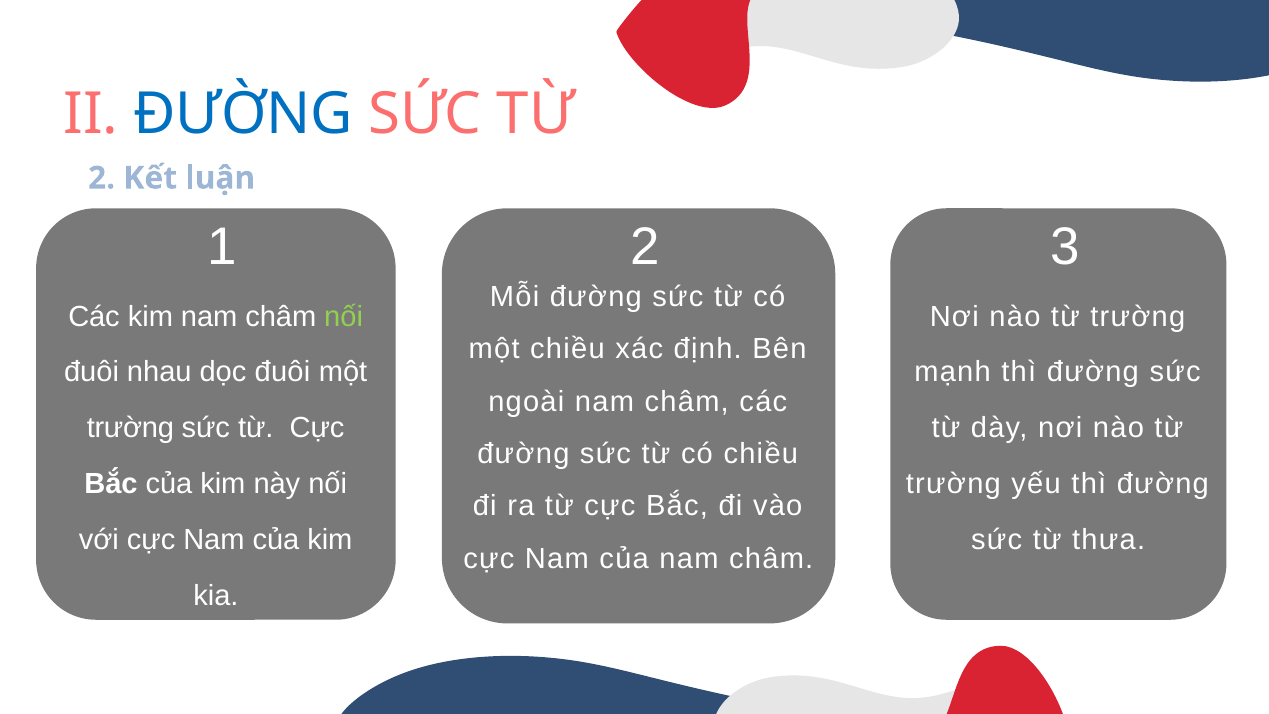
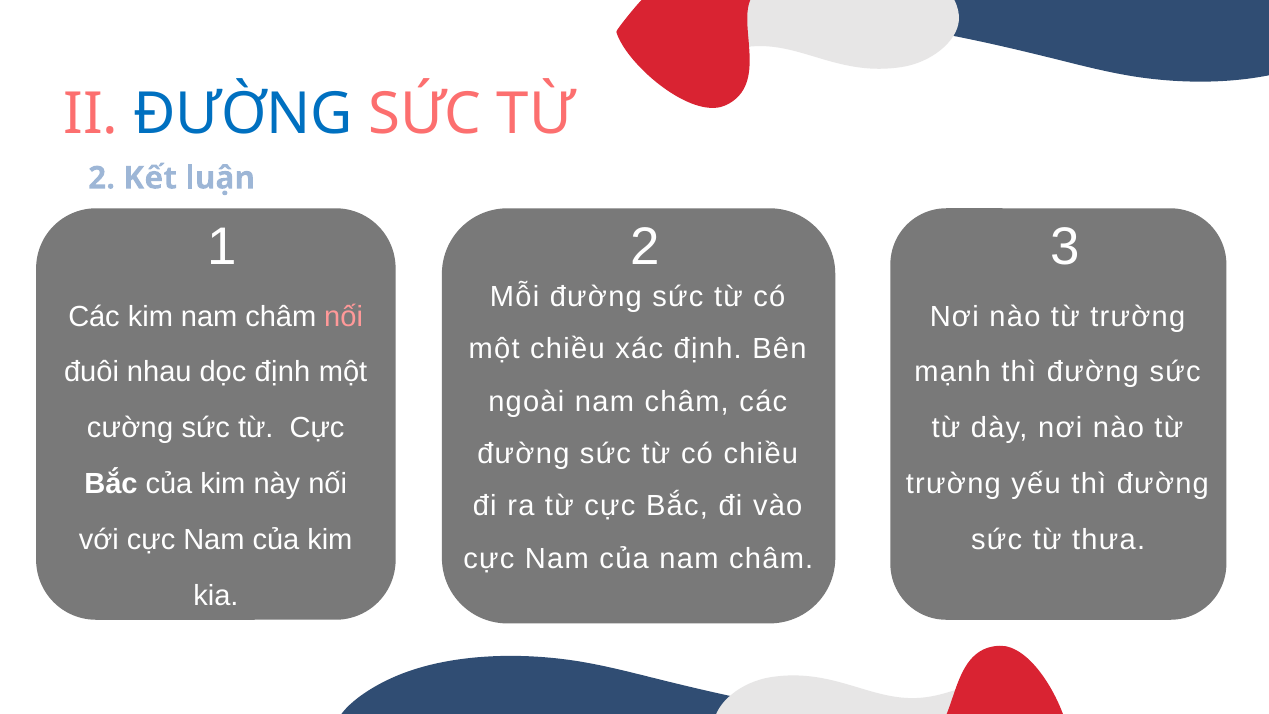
nối at (344, 316) colour: light green -> pink
dọc đuôi: đuôi -> định
trường at (130, 428): trường -> cường
